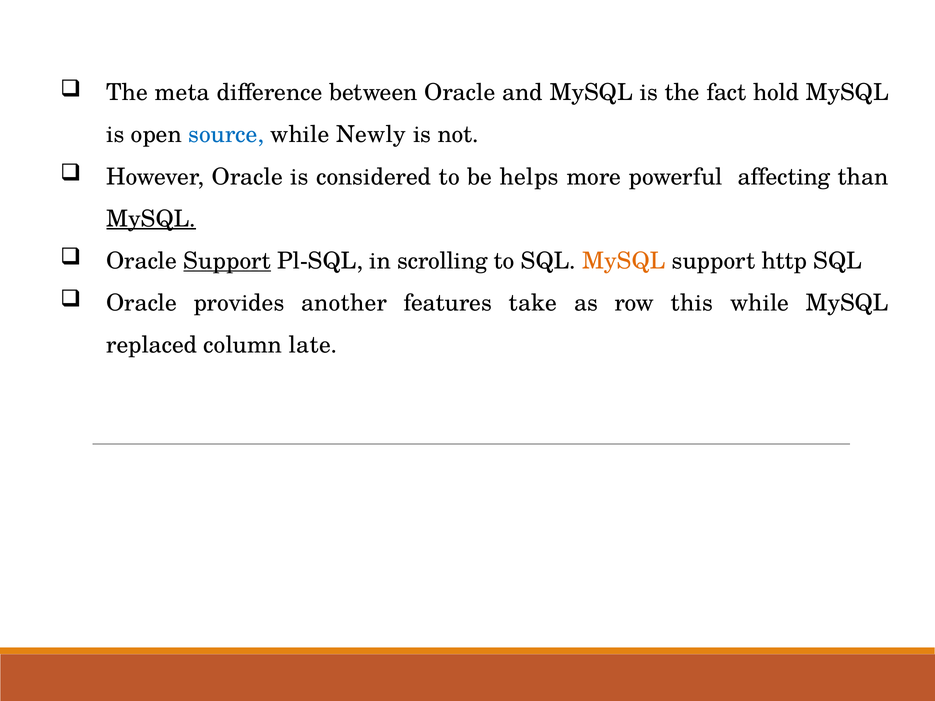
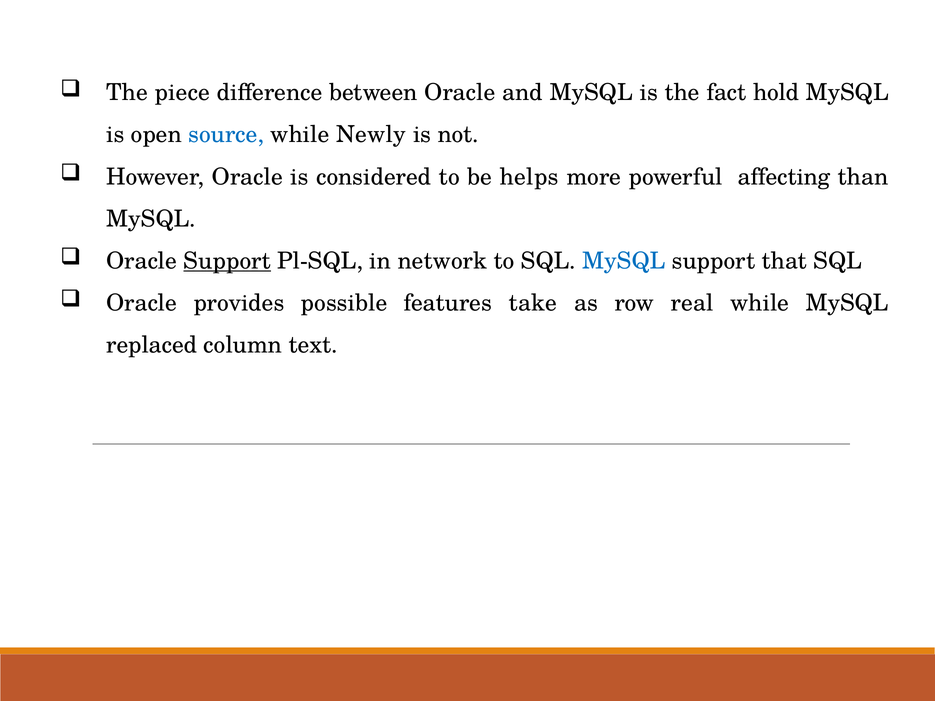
meta: meta -> piece
MySQL at (151, 219) underline: present -> none
scrolling: scrolling -> network
MySQL at (624, 261) colour: orange -> blue
http: http -> that
another: another -> possible
this: this -> real
late: late -> text
